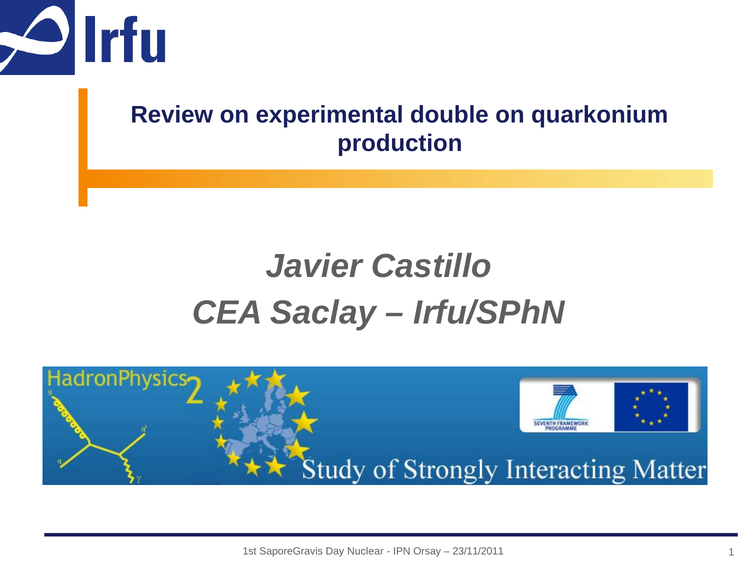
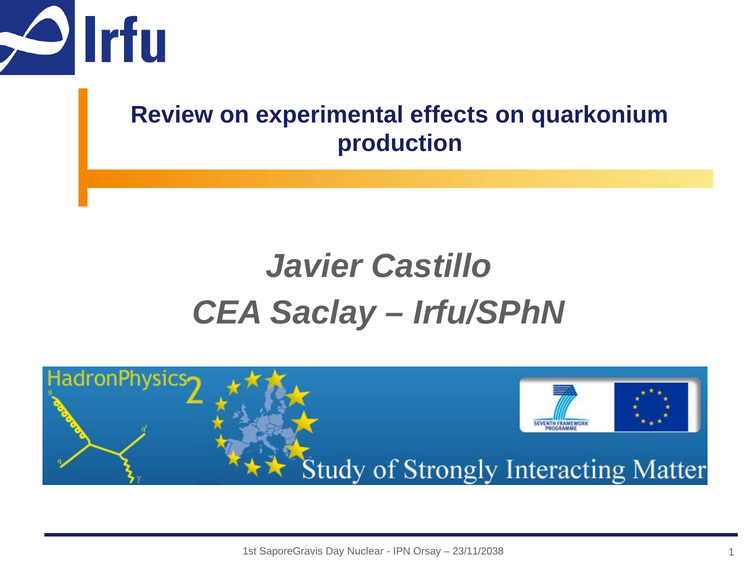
double: double -> effects
23/11/2011: 23/11/2011 -> 23/11/2038
